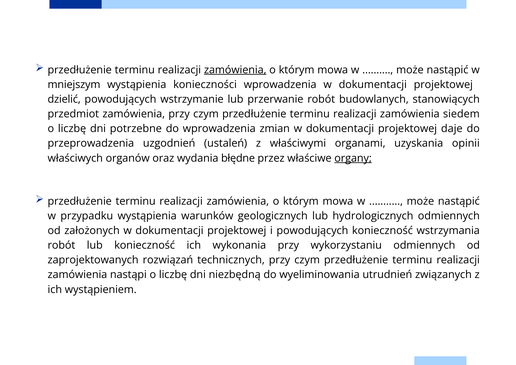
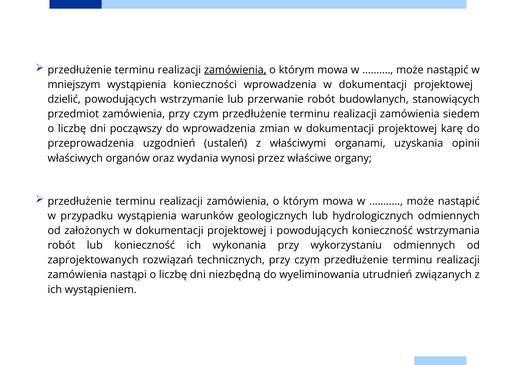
potrzebne: potrzebne -> począwszy
daje: daje -> karę
błędne: błędne -> wynosi
organy underline: present -> none
